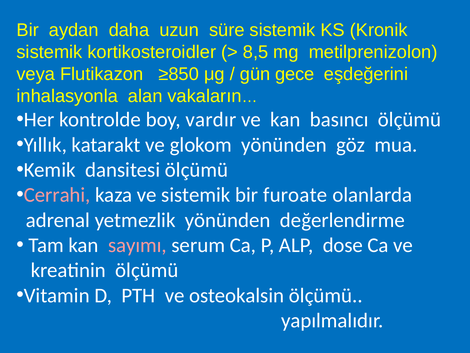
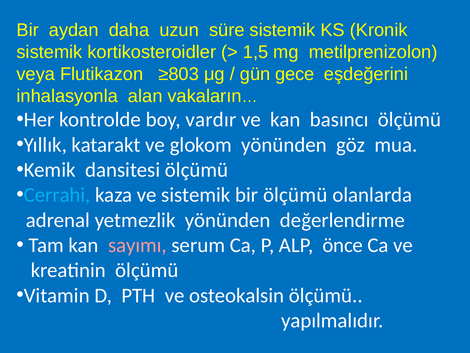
8,5: 8,5 -> 1,5
≥850: ≥850 -> ≥803
Cerrahi colour: pink -> light blue
bir furoate: furoate -> ölçümü
dose: dose -> önce
